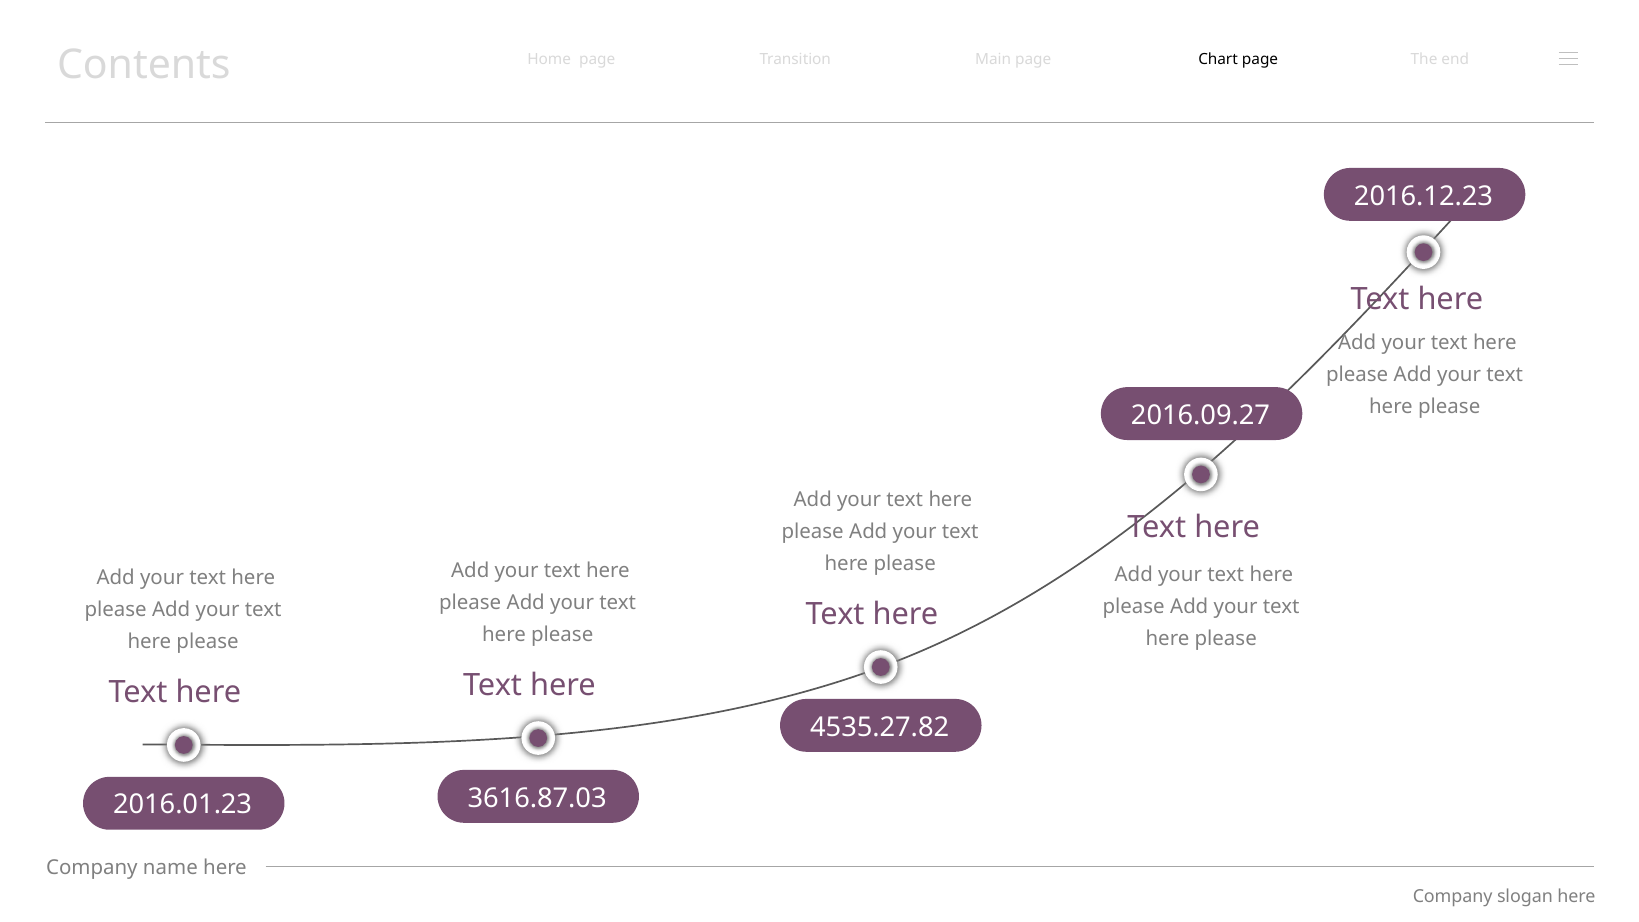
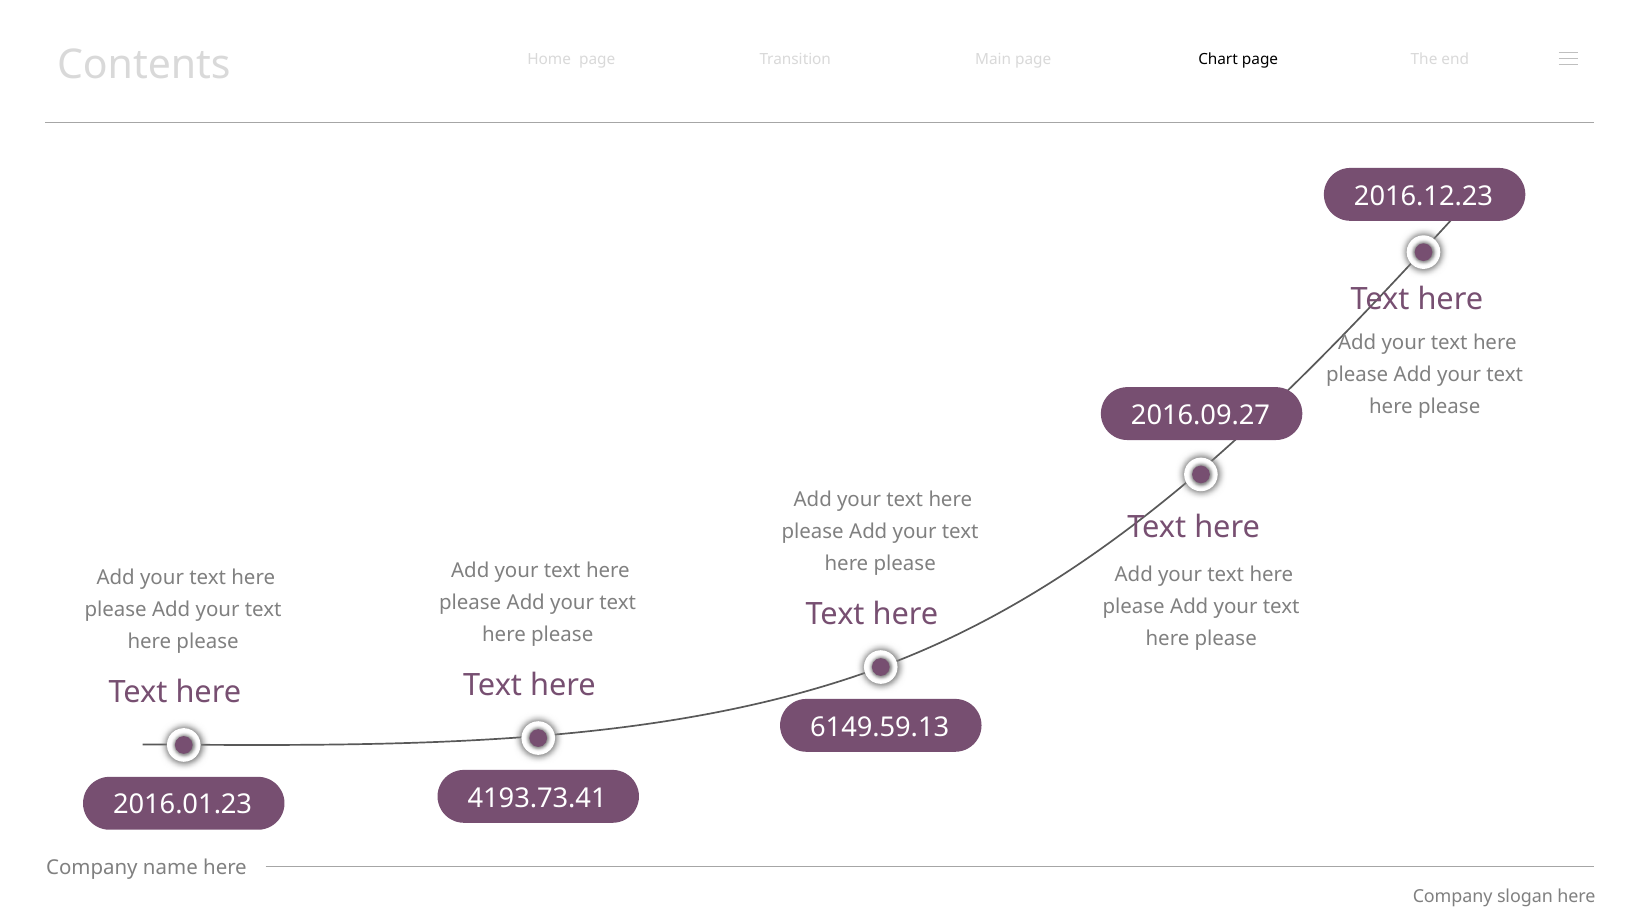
4535.27.82: 4535.27.82 -> 6149.59.13
3616.87.03: 3616.87.03 -> 4193.73.41
